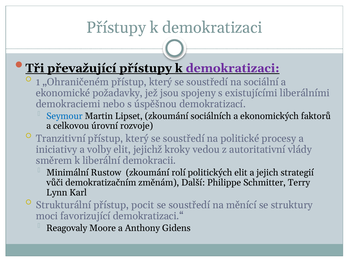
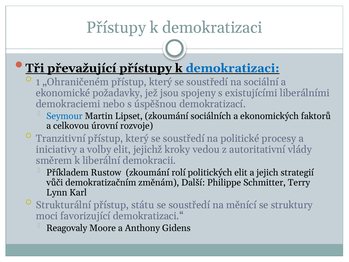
demokratizaci at (233, 68) colour: purple -> blue
Minimální: Minimální -> Příkladem
pocit: pocit -> státu
